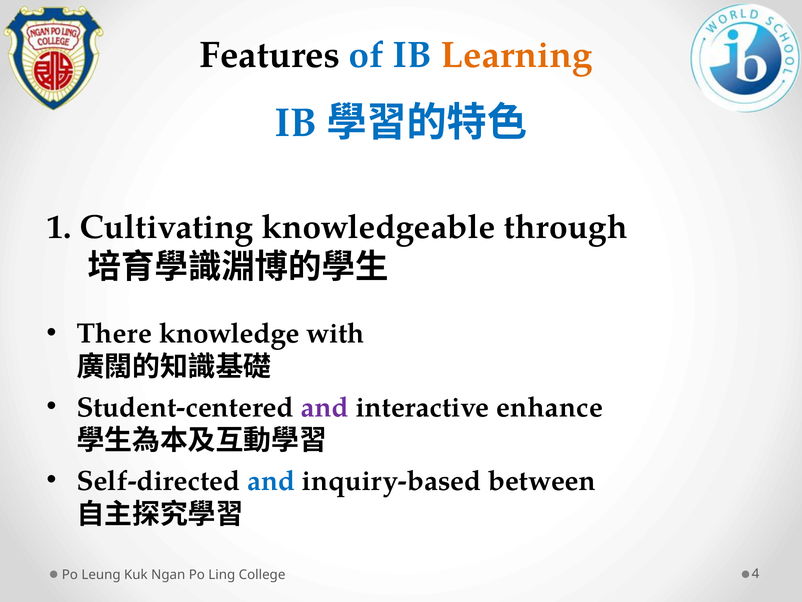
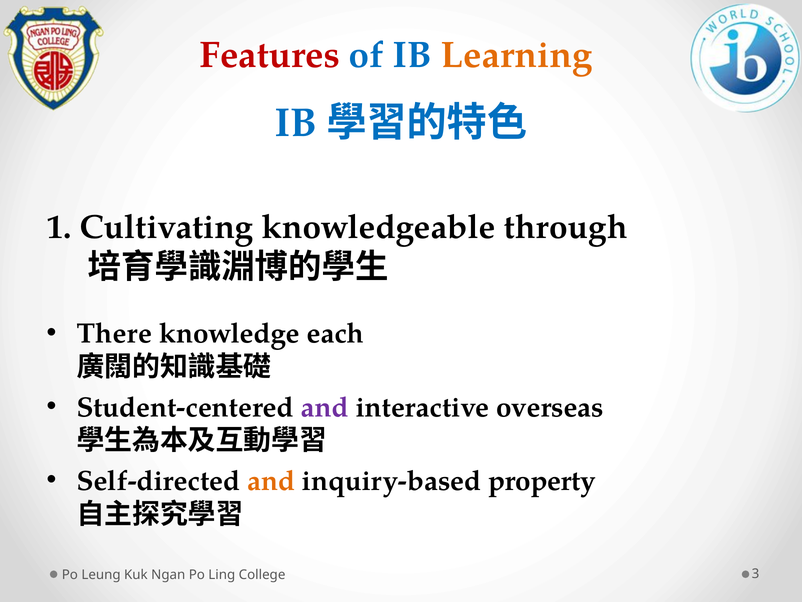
Features colour: black -> red
with: with -> each
enhance: enhance -> overseas
and at (271, 480) colour: blue -> orange
between: between -> property
4: 4 -> 3
